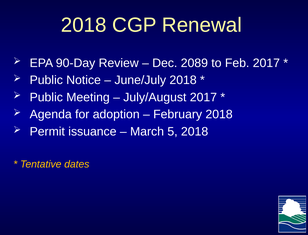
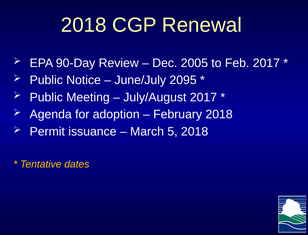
2089: 2089 -> 2005
June/July 2018: 2018 -> 2095
